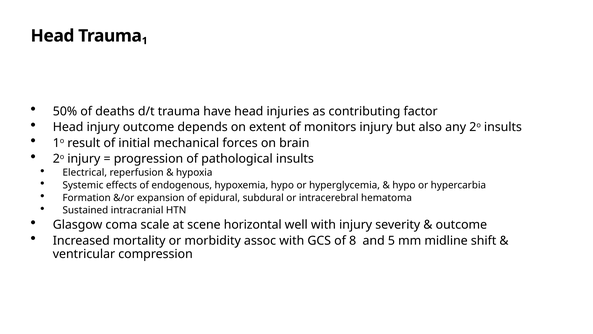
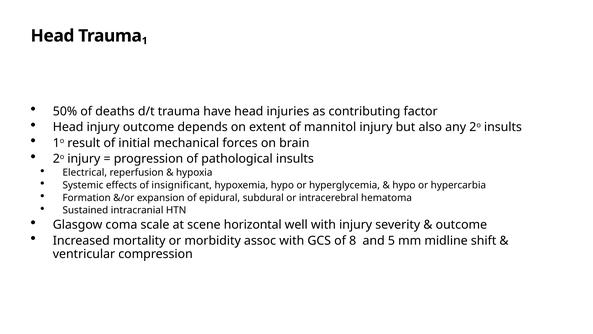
monitors: monitors -> mannitol
endogenous: endogenous -> insignificant
